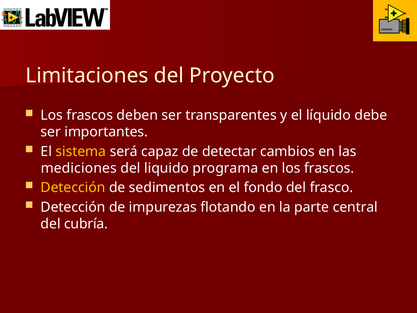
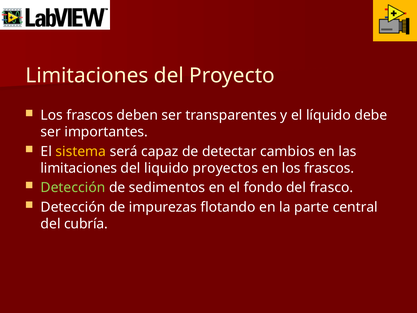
mediciones at (79, 168): mediciones -> limitaciones
programa: programa -> proyectos
Detección at (73, 187) colour: yellow -> light green
